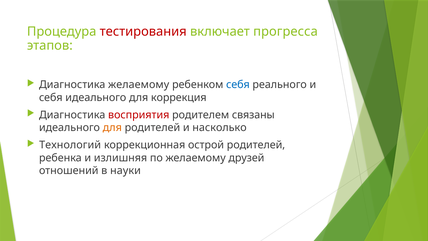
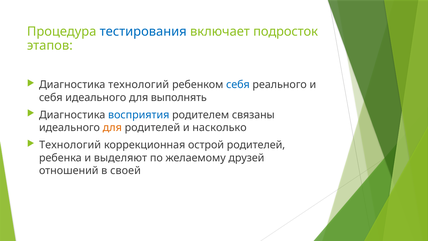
тестирования colour: red -> blue
прогресса: прогресса -> подросток
Диагностика желаемому: желаемому -> технологий
коррекция: коррекция -> выполнять
восприятия colour: red -> blue
излишняя: излишняя -> выделяют
науки: науки -> своей
